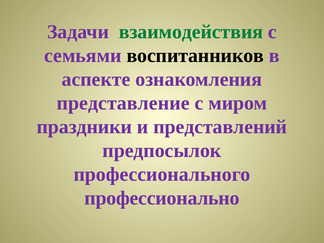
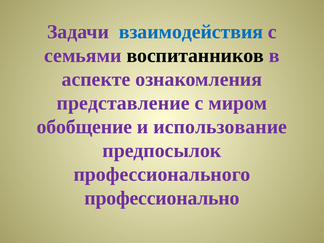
взаимодействия colour: green -> blue
праздники: праздники -> обобщение
представлений: представлений -> использование
